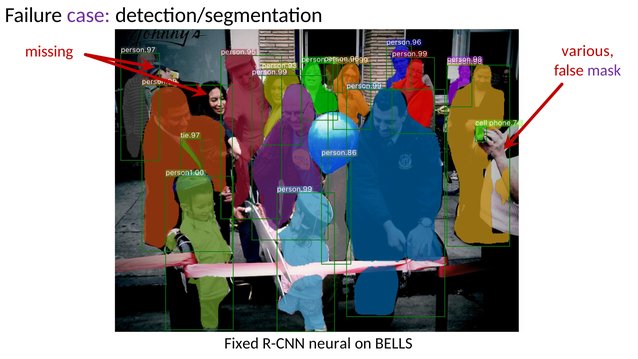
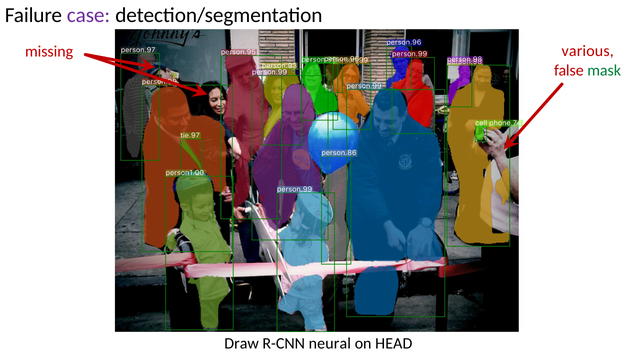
mask colour: purple -> green
Fixed: Fixed -> Draw
BELLS: BELLS -> HEAD
